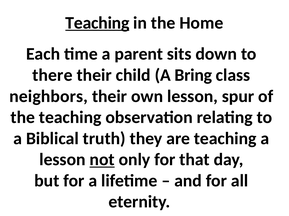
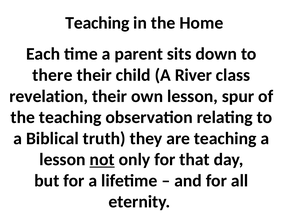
Teaching at (97, 23) underline: present -> none
Bring: Bring -> River
neighbors: neighbors -> revelation
